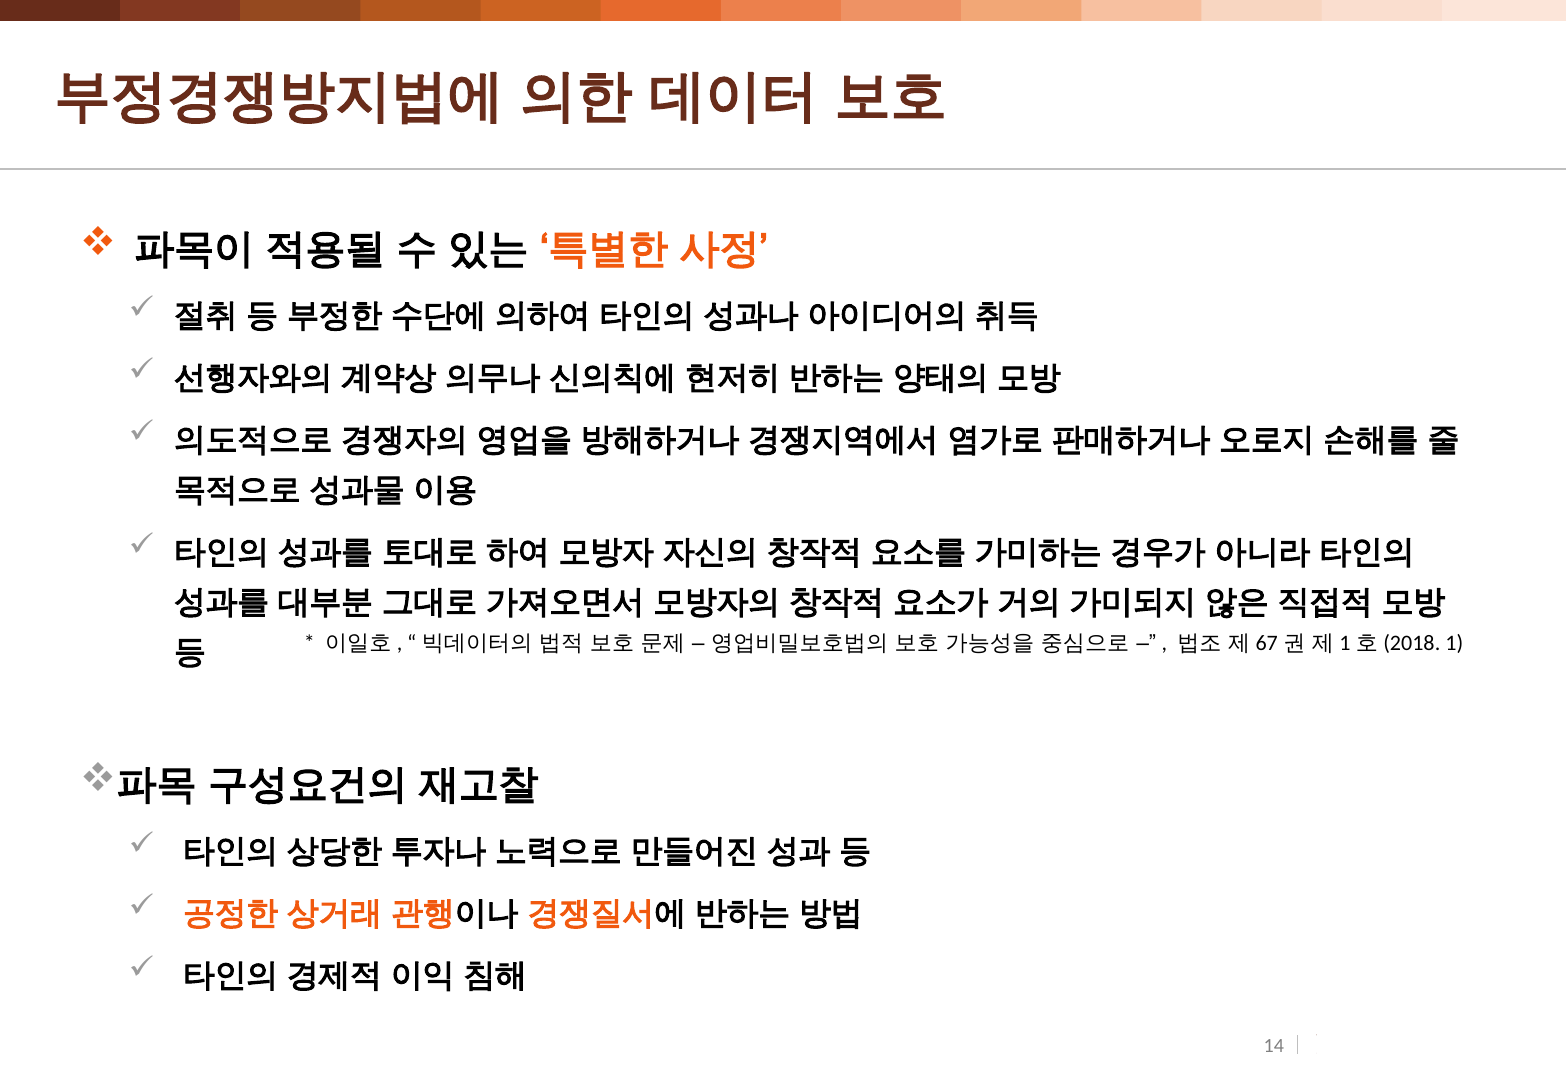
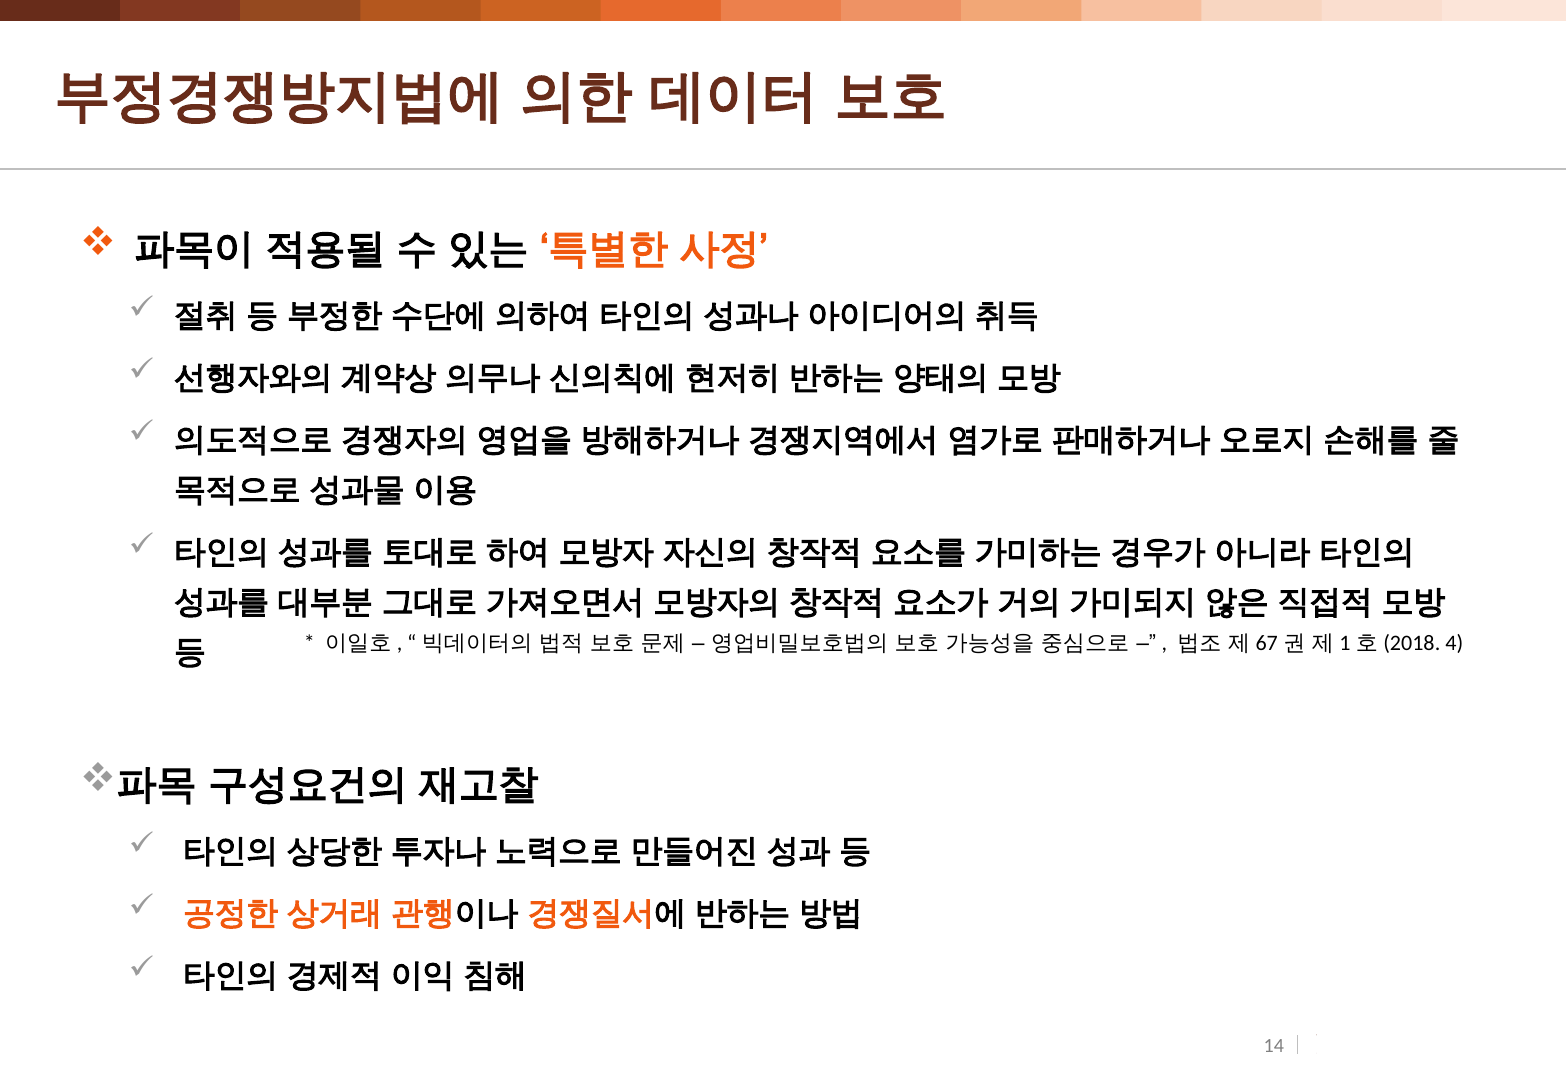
1: 1 -> 4
